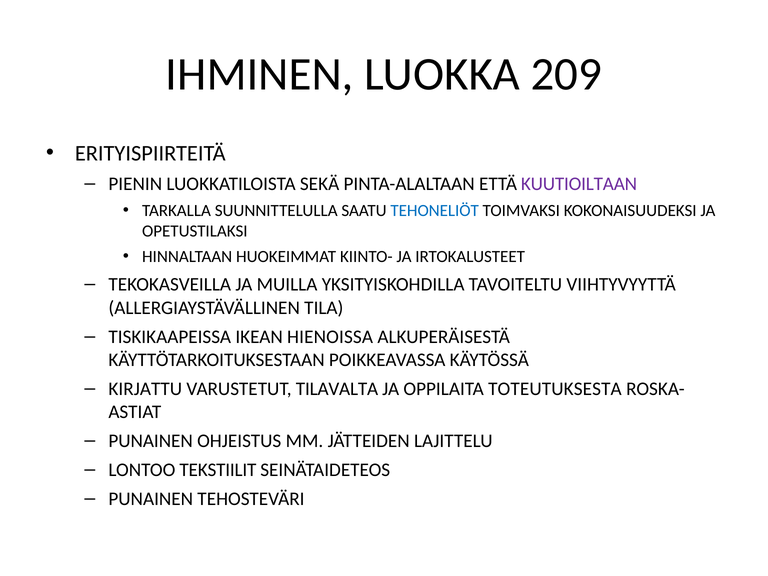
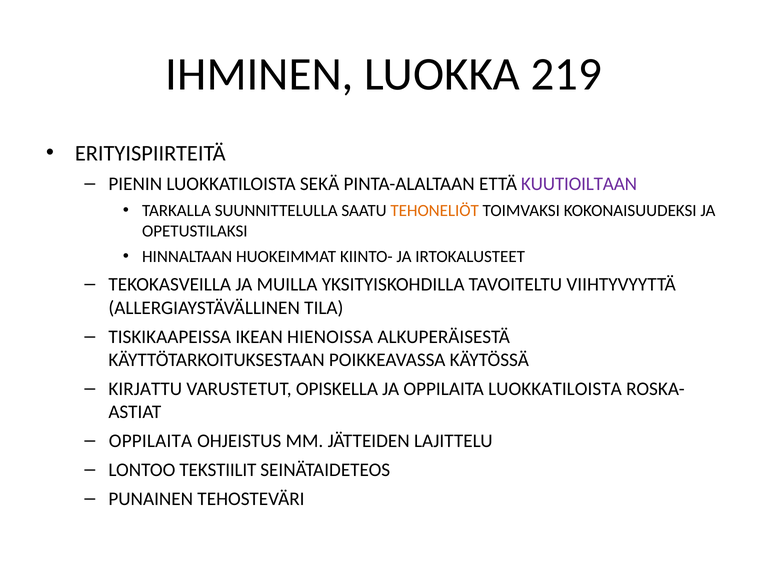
209: 209 -> 219
TEHONELIÖT colour: blue -> orange
TILAVALTA: TILAVALTA -> OPISKELLA
OPPILAITA TOTEUTUKSESTA: TOTEUTUKSESTA -> LUOKKATILOISTA
PUNAINEN at (151, 441): PUNAINEN -> OPPILAITA
